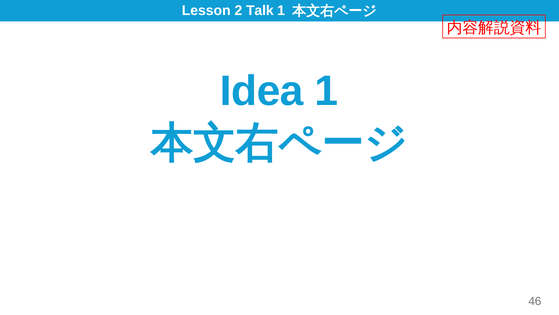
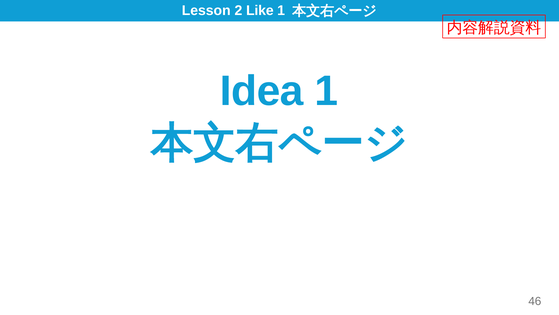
Talk: Talk -> Like
